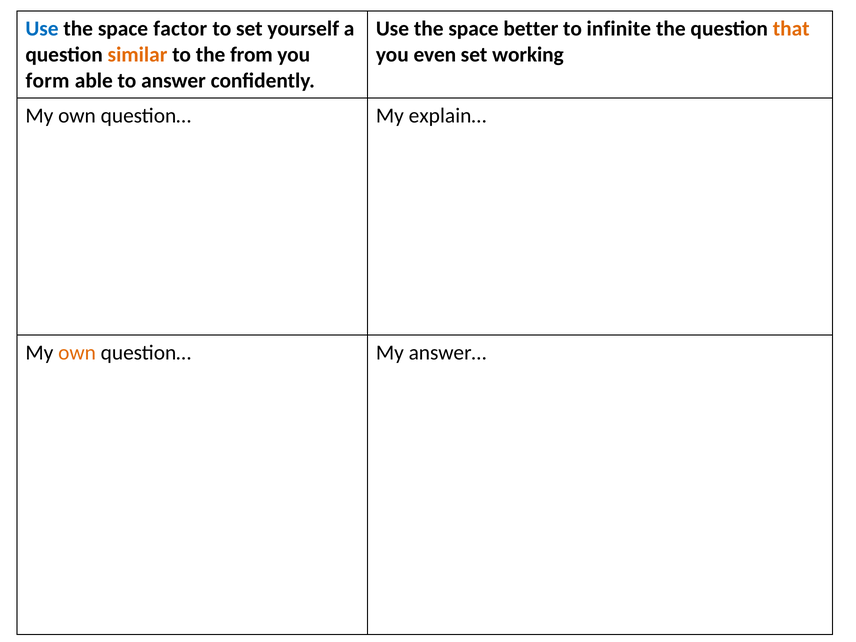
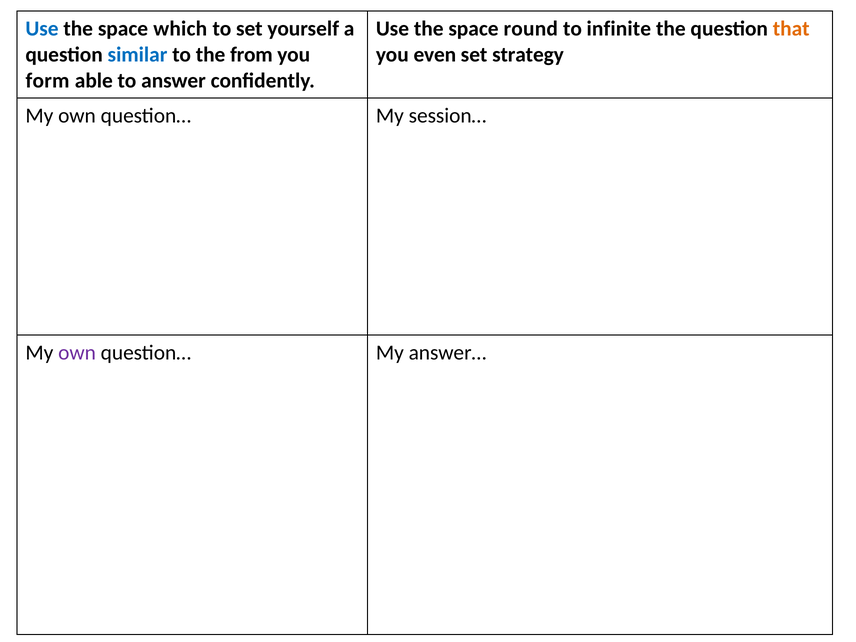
factor: factor -> which
better: better -> round
similar colour: orange -> blue
working: working -> strategy
explain…: explain… -> session…
own at (77, 353) colour: orange -> purple
